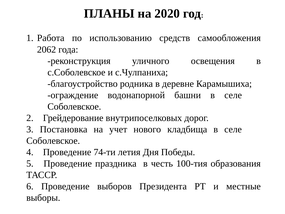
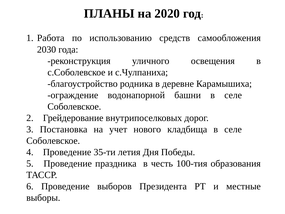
2062: 2062 -> 2030
74-ти: 74-ти -> 35-ти
